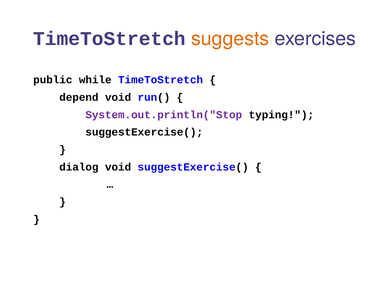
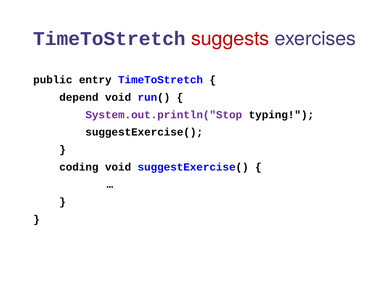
suggests colour: orange -> red
while: while -> entry
dialog: dialog -> coding
